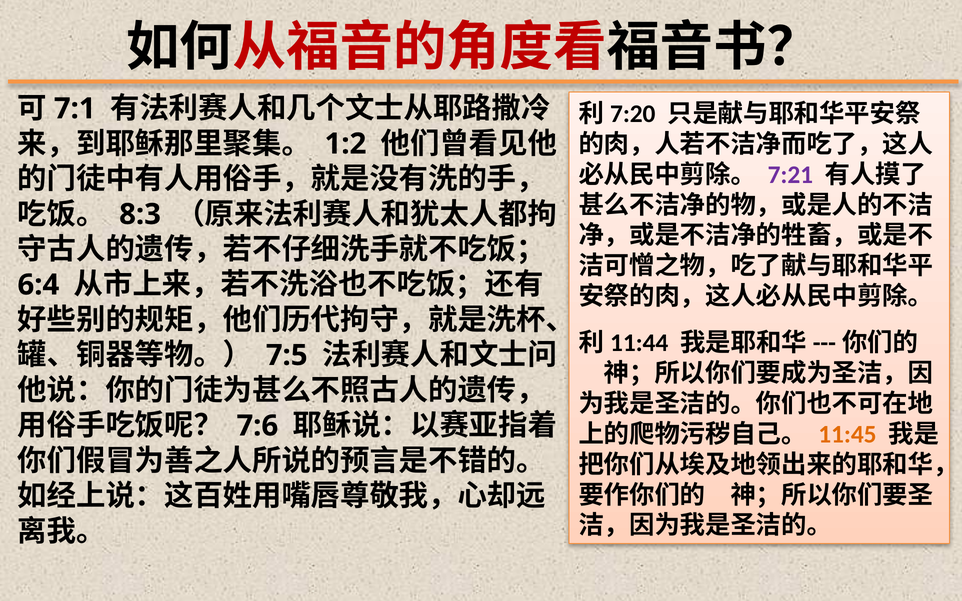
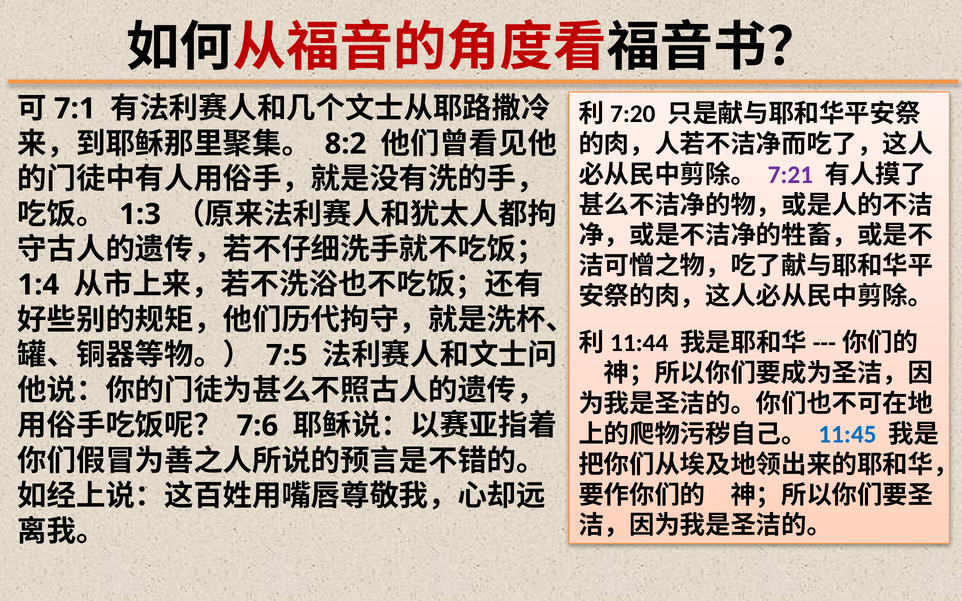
1:2: 1:2 -> 8:2
8:3: 8:3 -> 1:3
6:4: 6:4 -> 1:4
11:45 colour: orange -> blue
